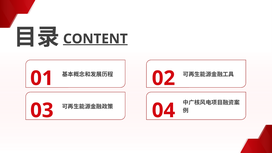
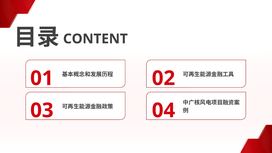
CONTENT underline: present -> none
